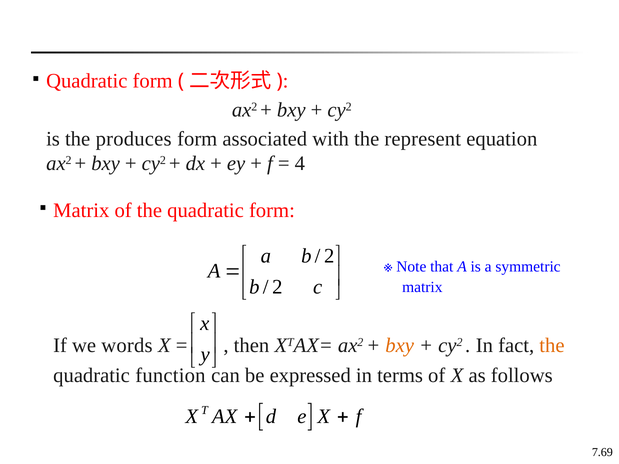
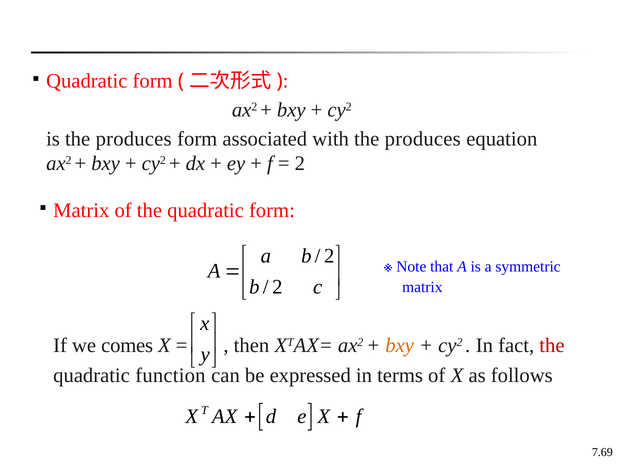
with the represent: represent -> produces
4: 4 -> 2
words: words -> comes
the at (552, 346) colour: orange -> red
